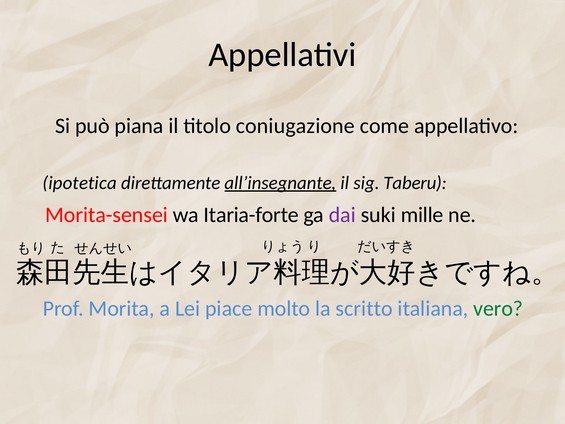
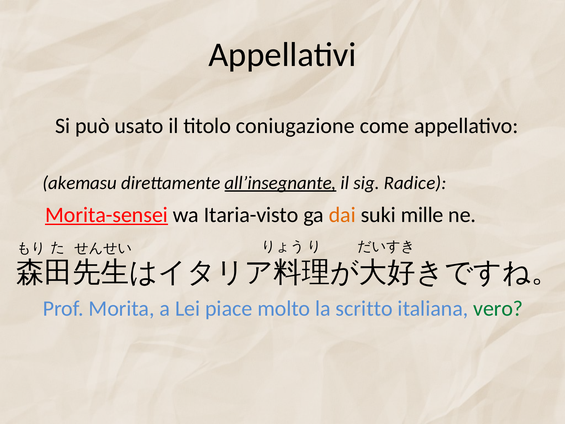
piana: piana -> usato
ipotetica: ipotetica -> akemasu
Taberu: Taberu -> Radice
Morita-sensei underline: none -> present
Itaria-forte: Itaria-forte -> Itaria-visto
dai colour: purple -> orange
